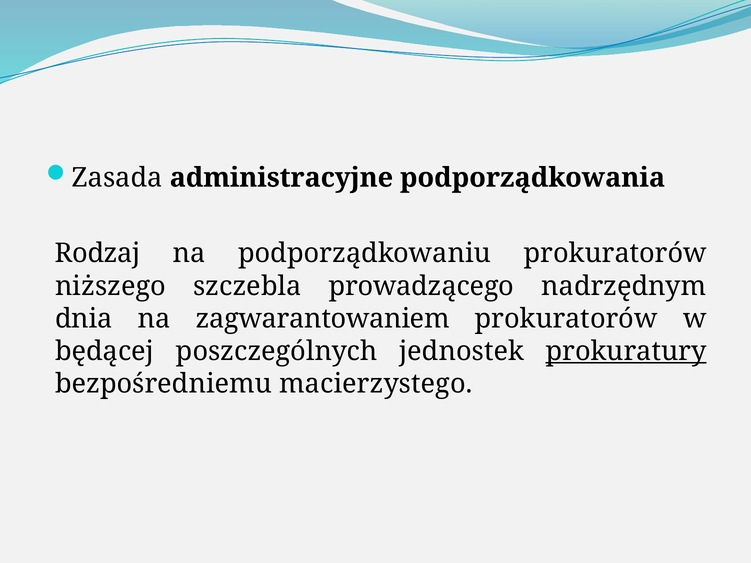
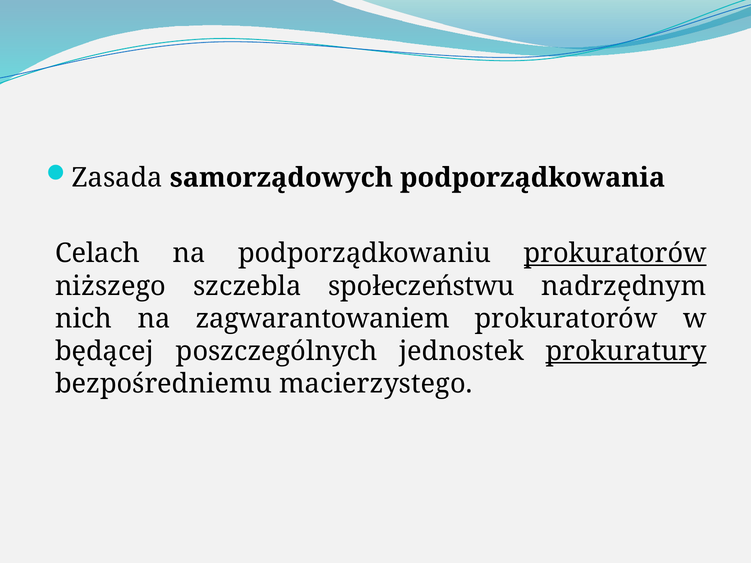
administracyjne: administracyjne -> samorządowych
Rodzaj: Rodzaj -> Celach
prokuratorów at (615, 254) underline: none -> present
prowadzącego: prowadzącego -> społeczeństwu
dnia: dnia -> nich
